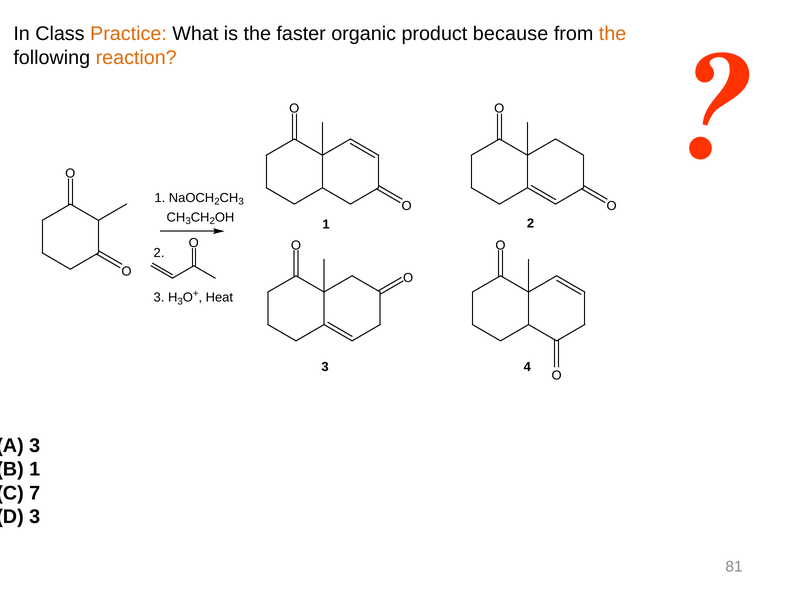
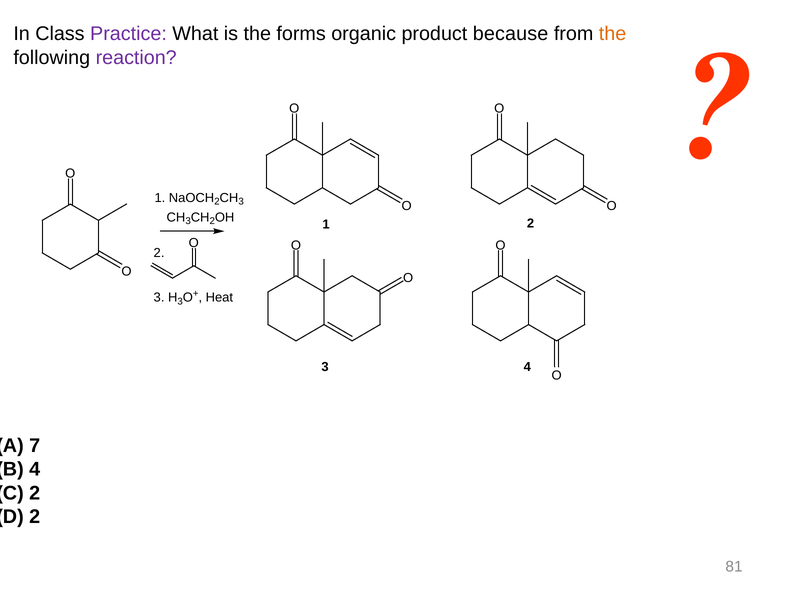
Practice colour: orange -> purple
faster: faster -> forms
reaction colour: orange -> purple
3 at (35, 445): 3 -> 7
1 at (35, 469): 1 -> 4
7 at (35, 493): 7 -> 2
3 at (35, 516): 3 -> 2
